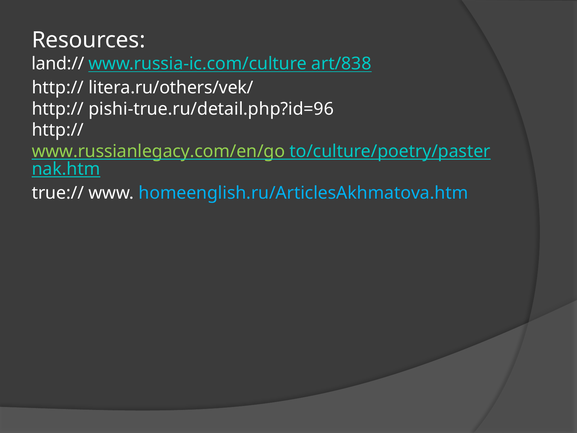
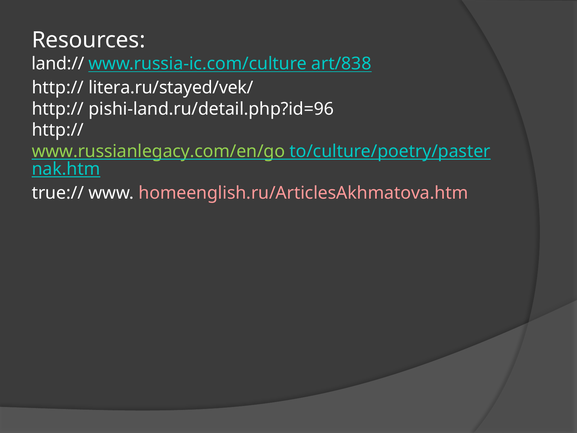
litera.ru/others/vek/: litera.ru/others/vek/ -> litera.ru/stayed/vek/
pishi-true.ru/detail.php?id=96: pishi-true.ru/detail.php?id=96 -> pishi-land.ru/detail.php?id=96
homeenglish.ru/ArticlesAkhmatova.htm colour: light blue -> pink
